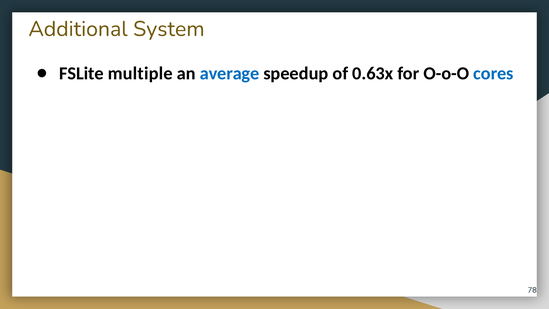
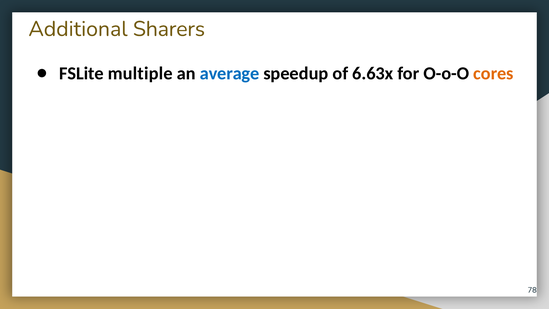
System: System -> Sharers
0.63x: 0.63x -> 6.63x
cores colour: blue -> orange
